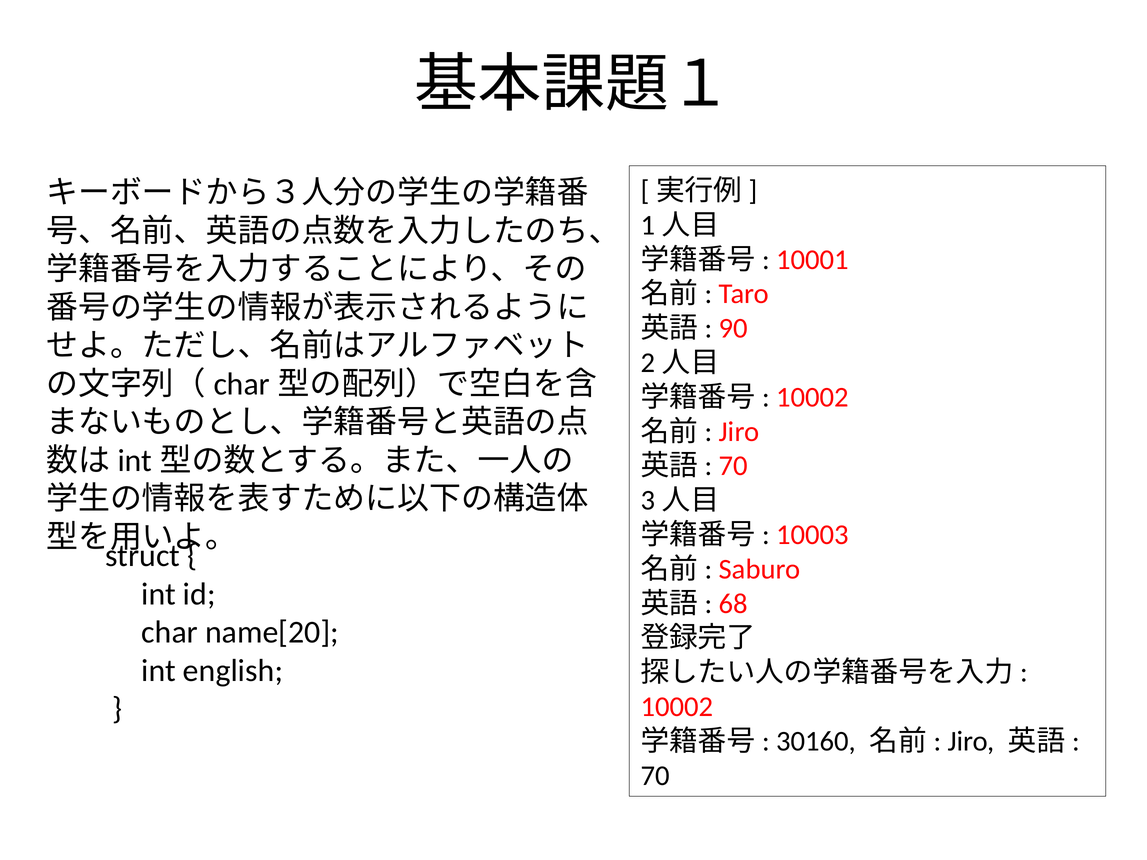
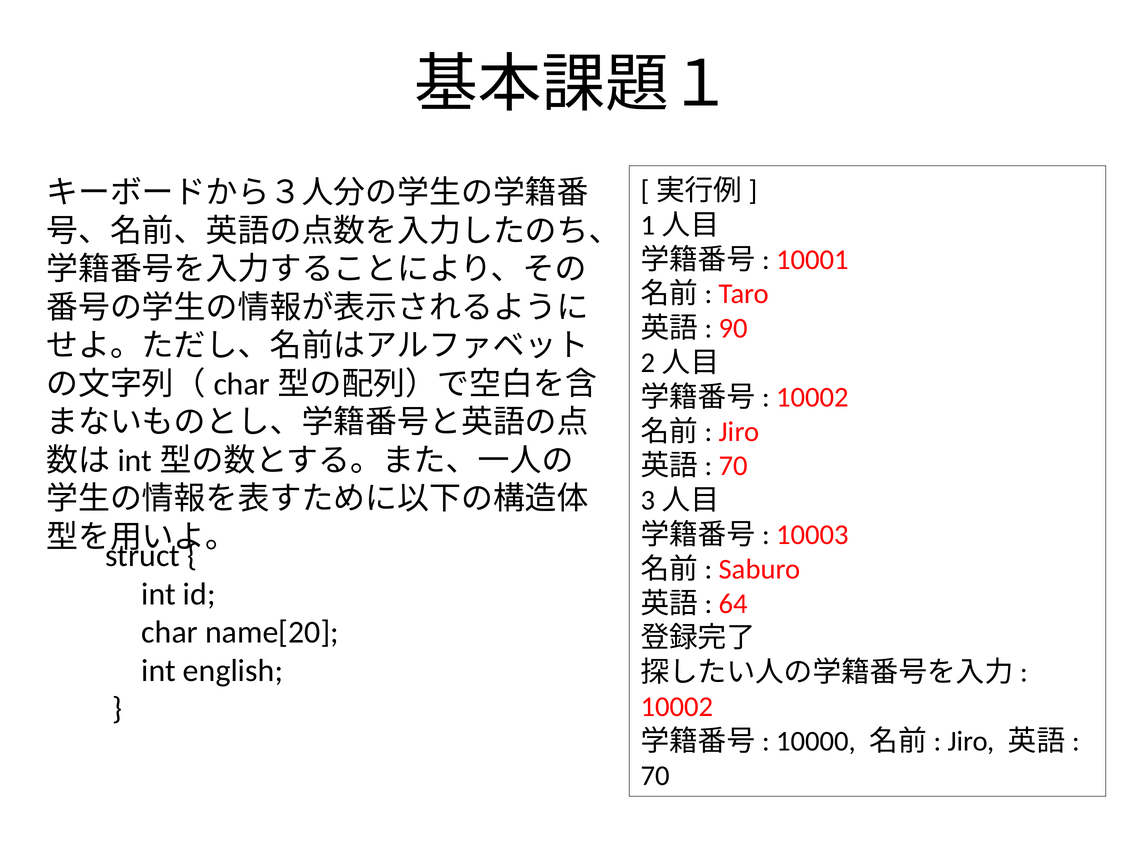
68: 68 -> 64
30160: 30160 -> 10000
